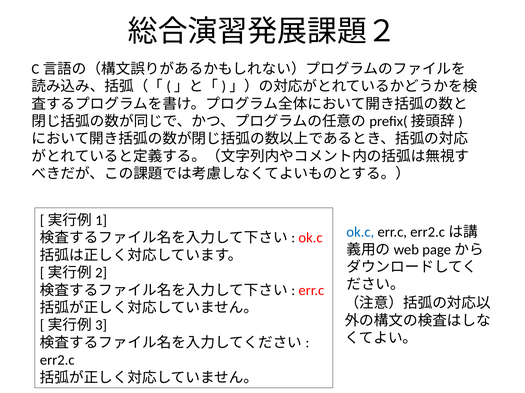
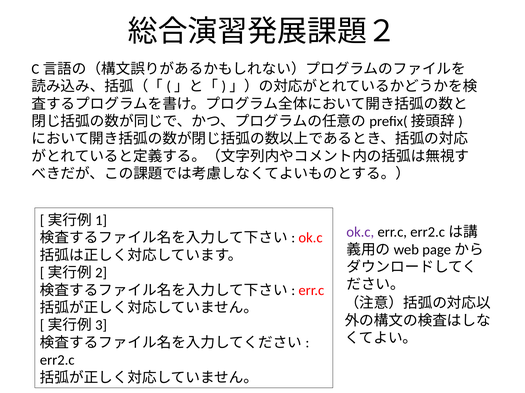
ok.c at (360, 233) colour: blue -> purple
